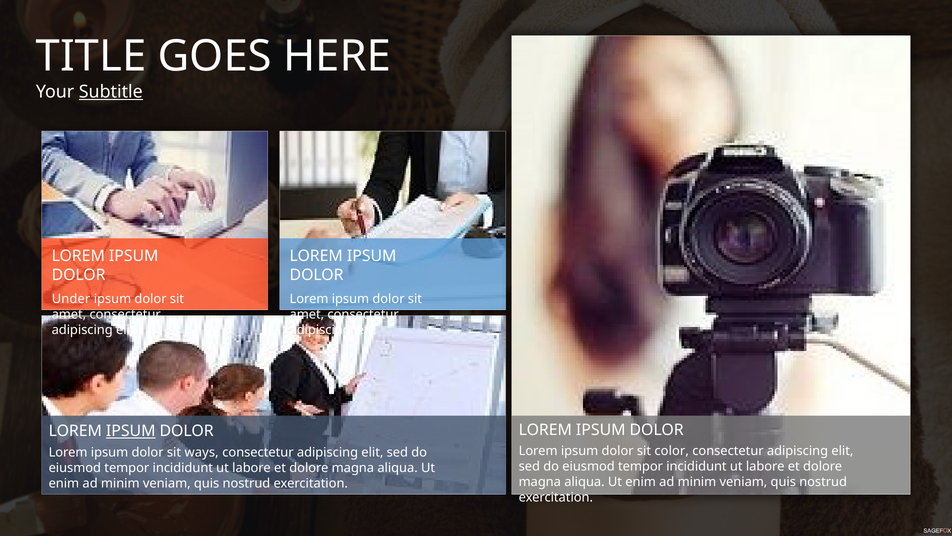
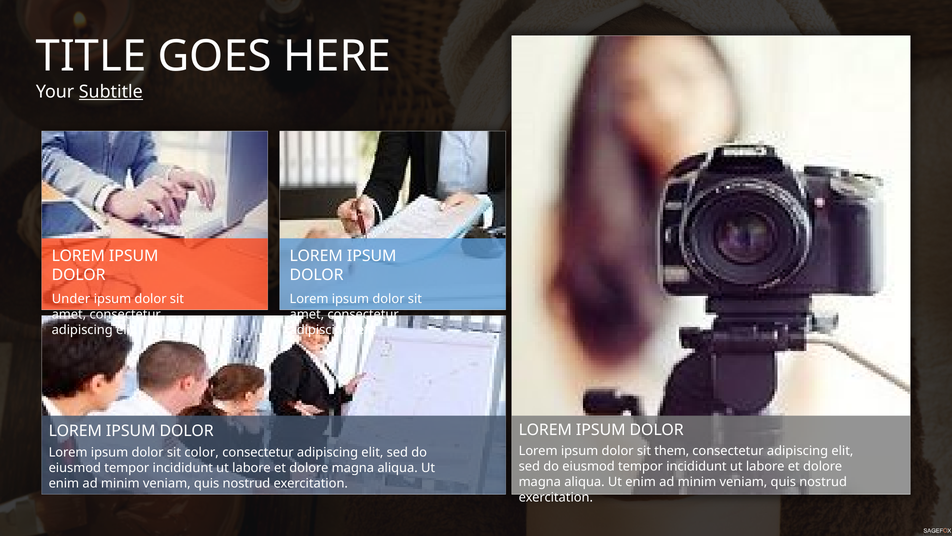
IPSUM at (131, 431) underline: present -> none
color: color -> them
ways: ways -> color
